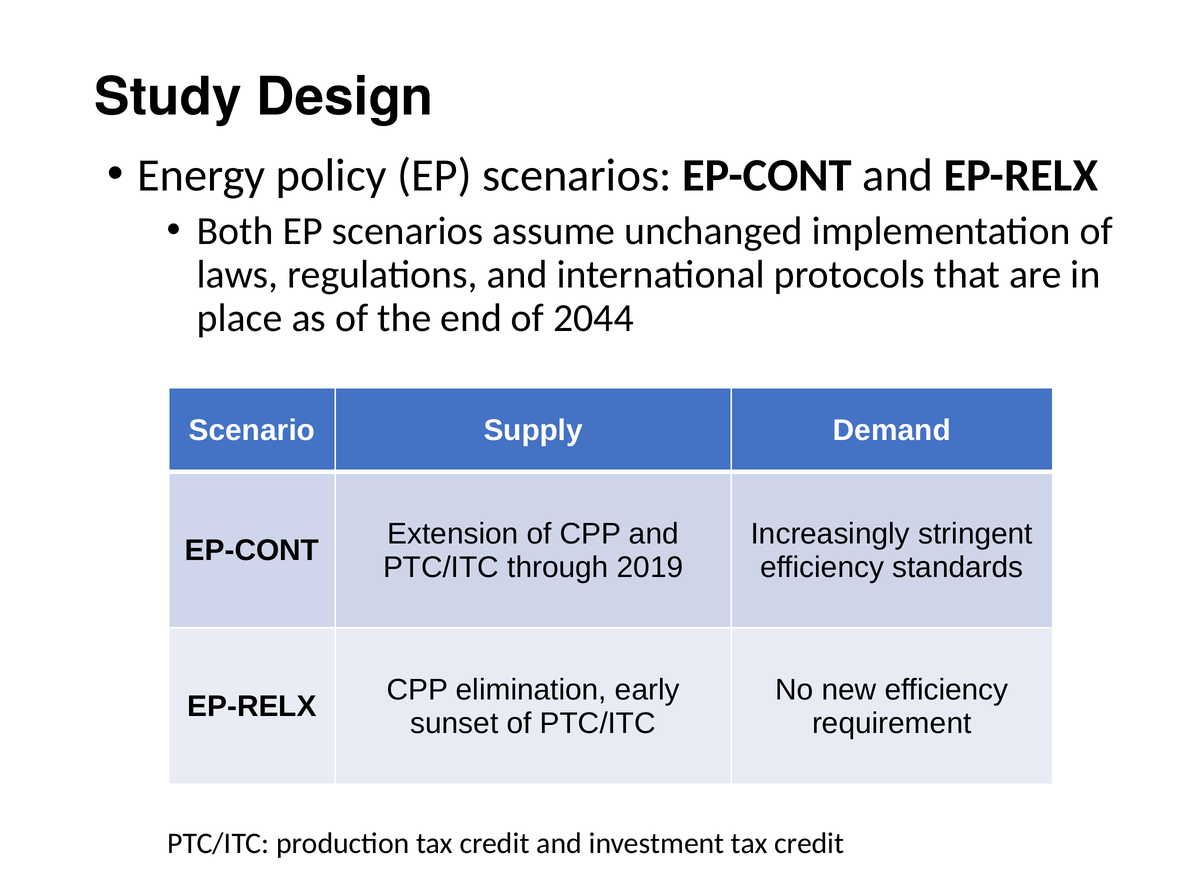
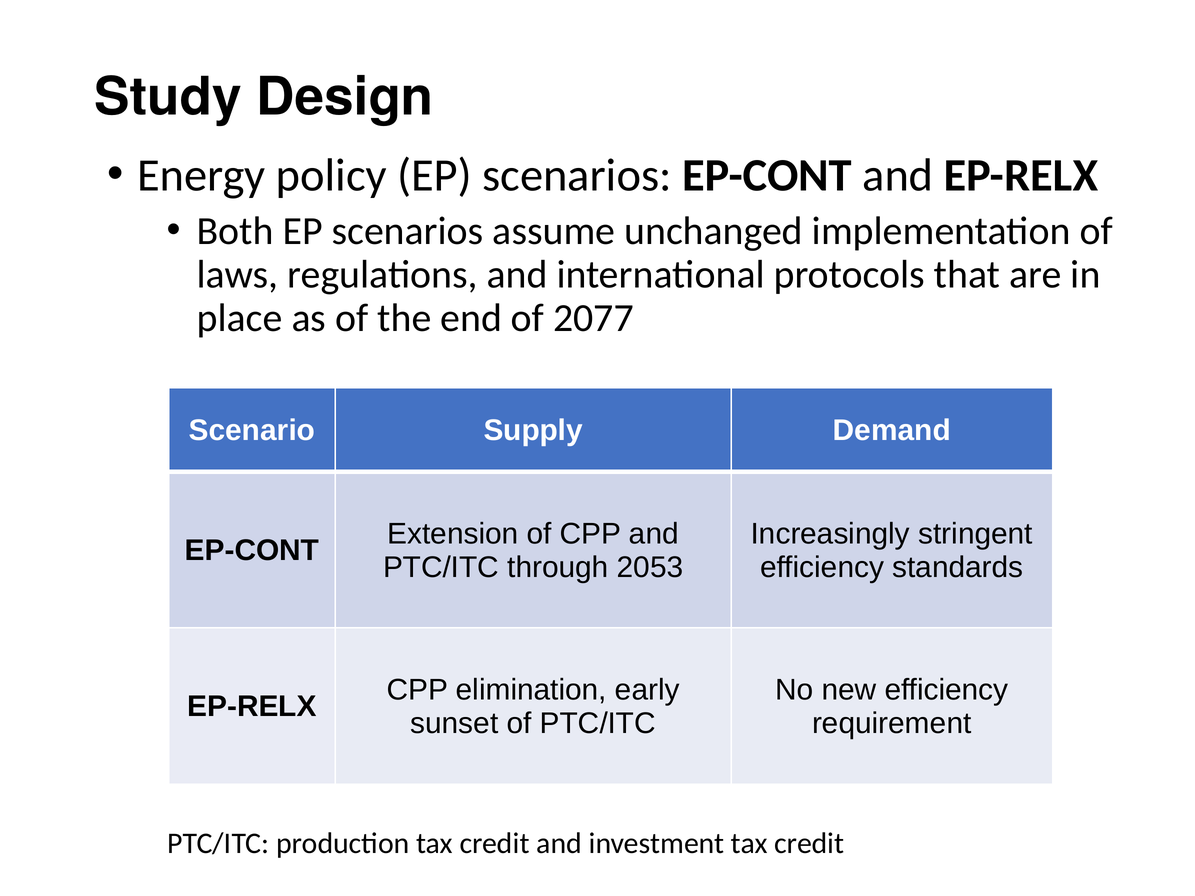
2044: 2044 -> 2077
2019: 2019 -> 2053
